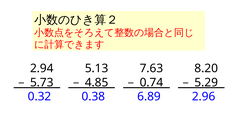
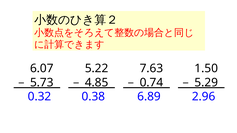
2.94: 2.94 -> 6.07
5.13: 5.13 -> 5.22
8.20: 8.20 -> 1.50
